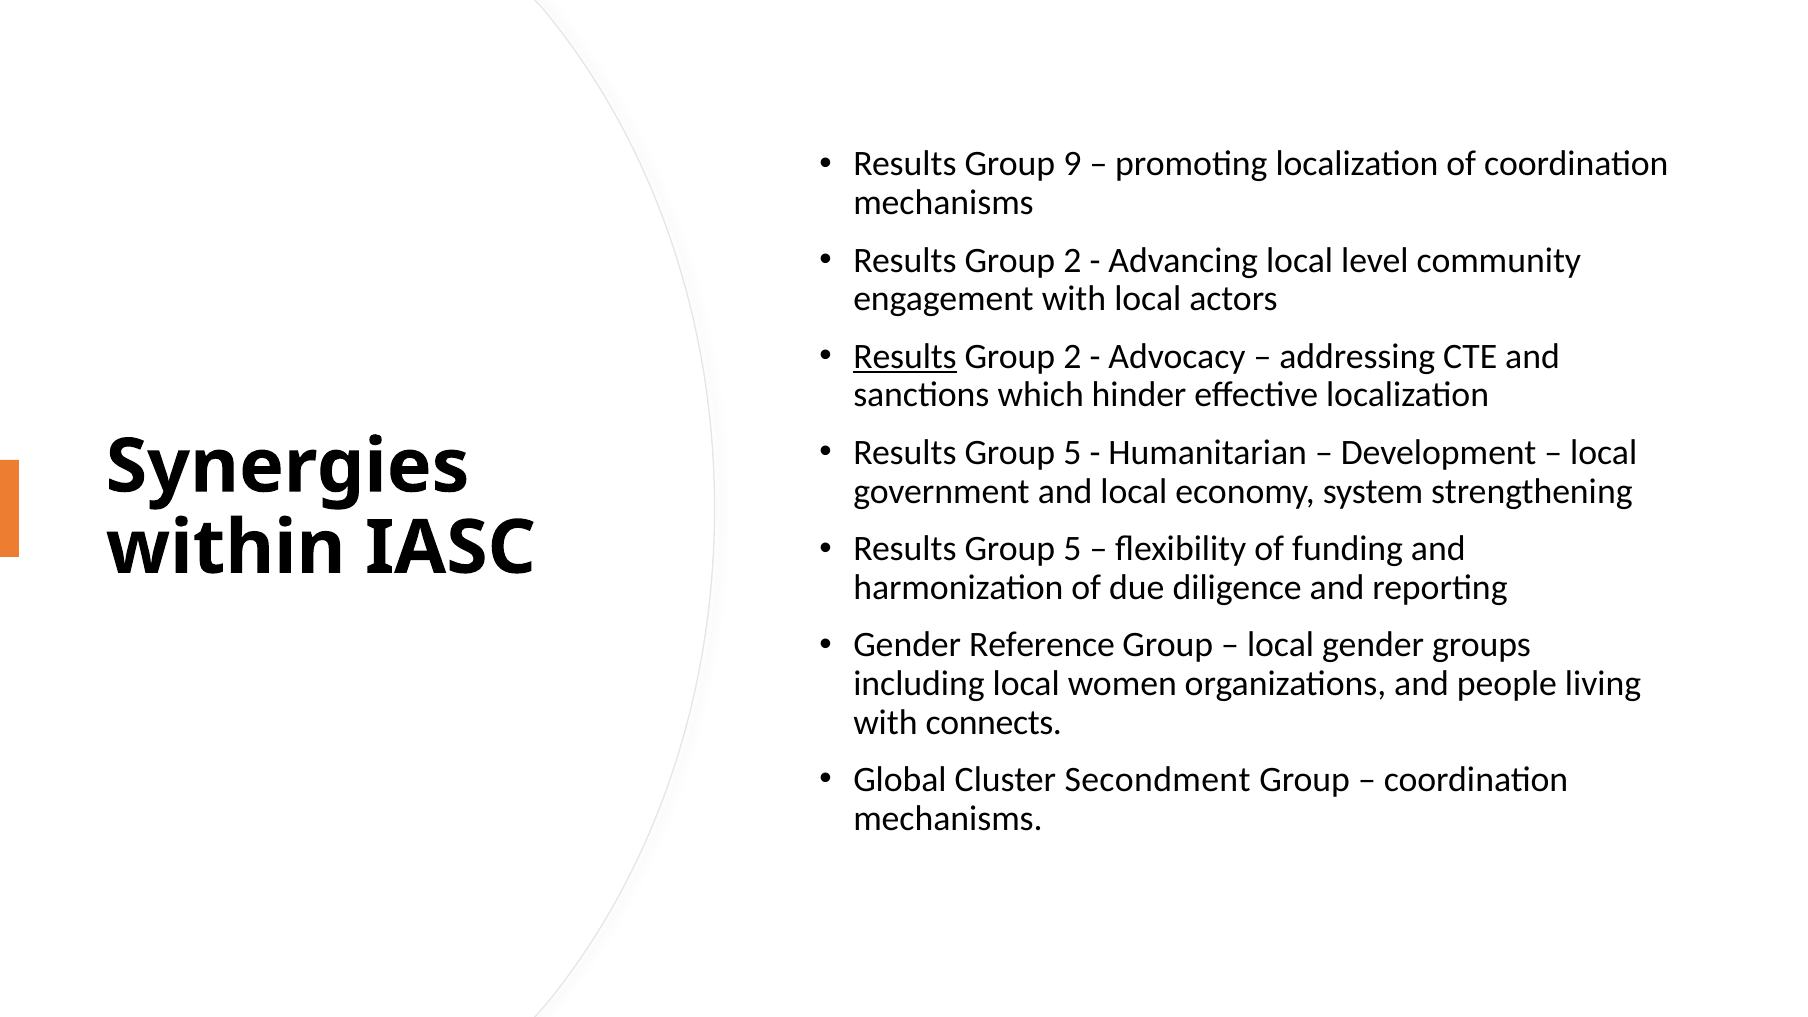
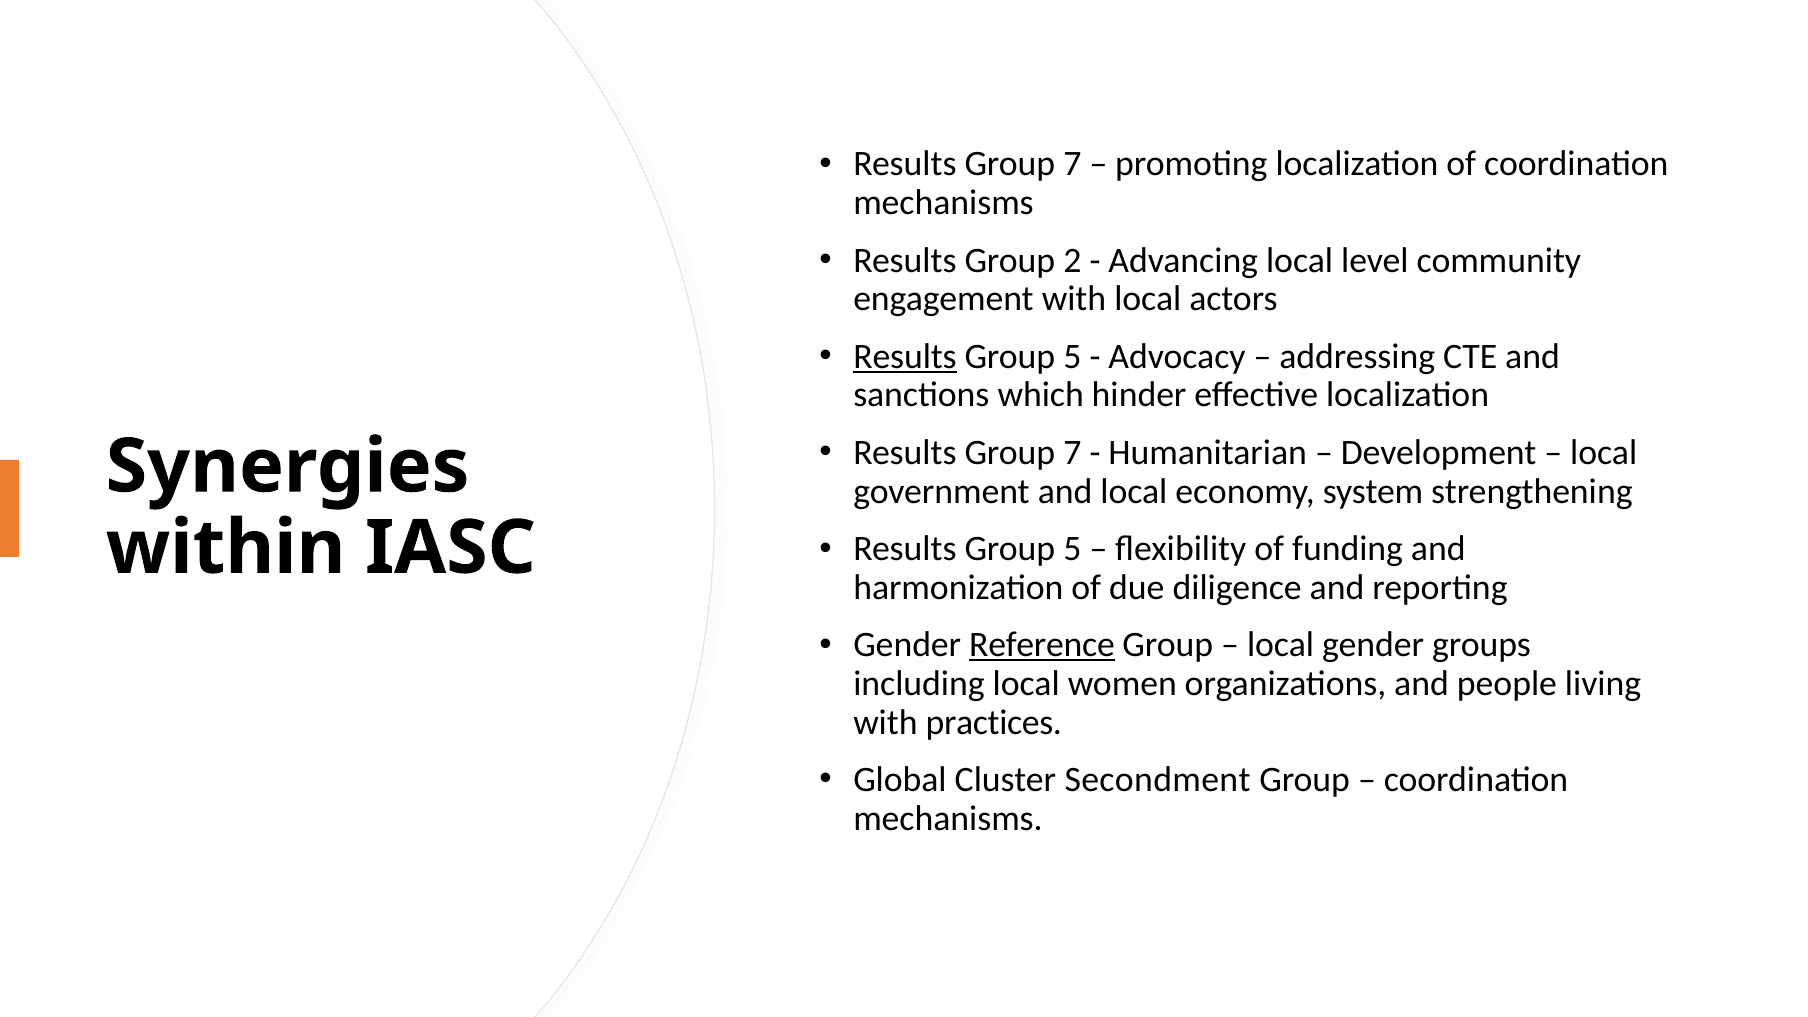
9 at (1072, 164): 9 -> 7
2 at (1072, 356): 2 -> 5
5 at (1072, 453): 5 -> 7
Reference underline: none -> present
connects: connects -> practices
